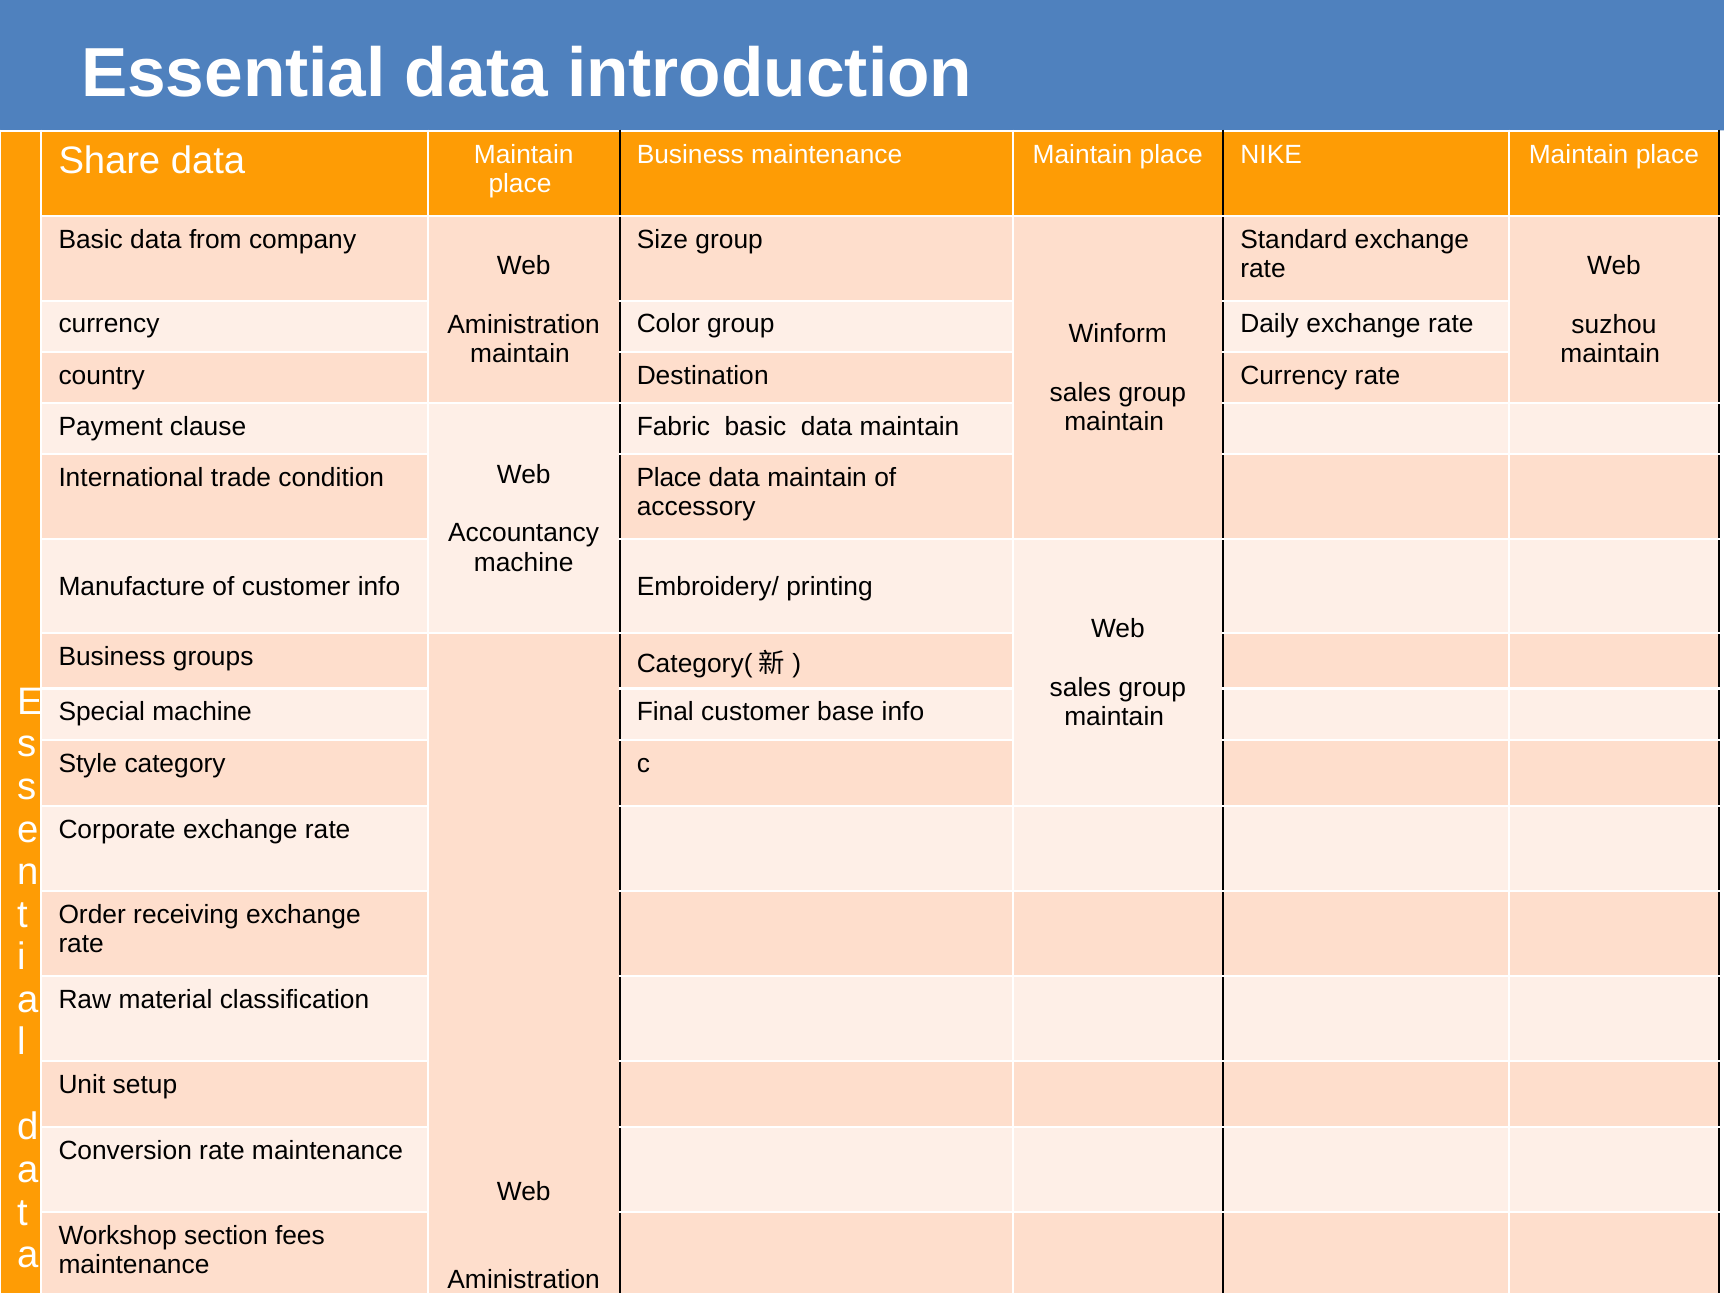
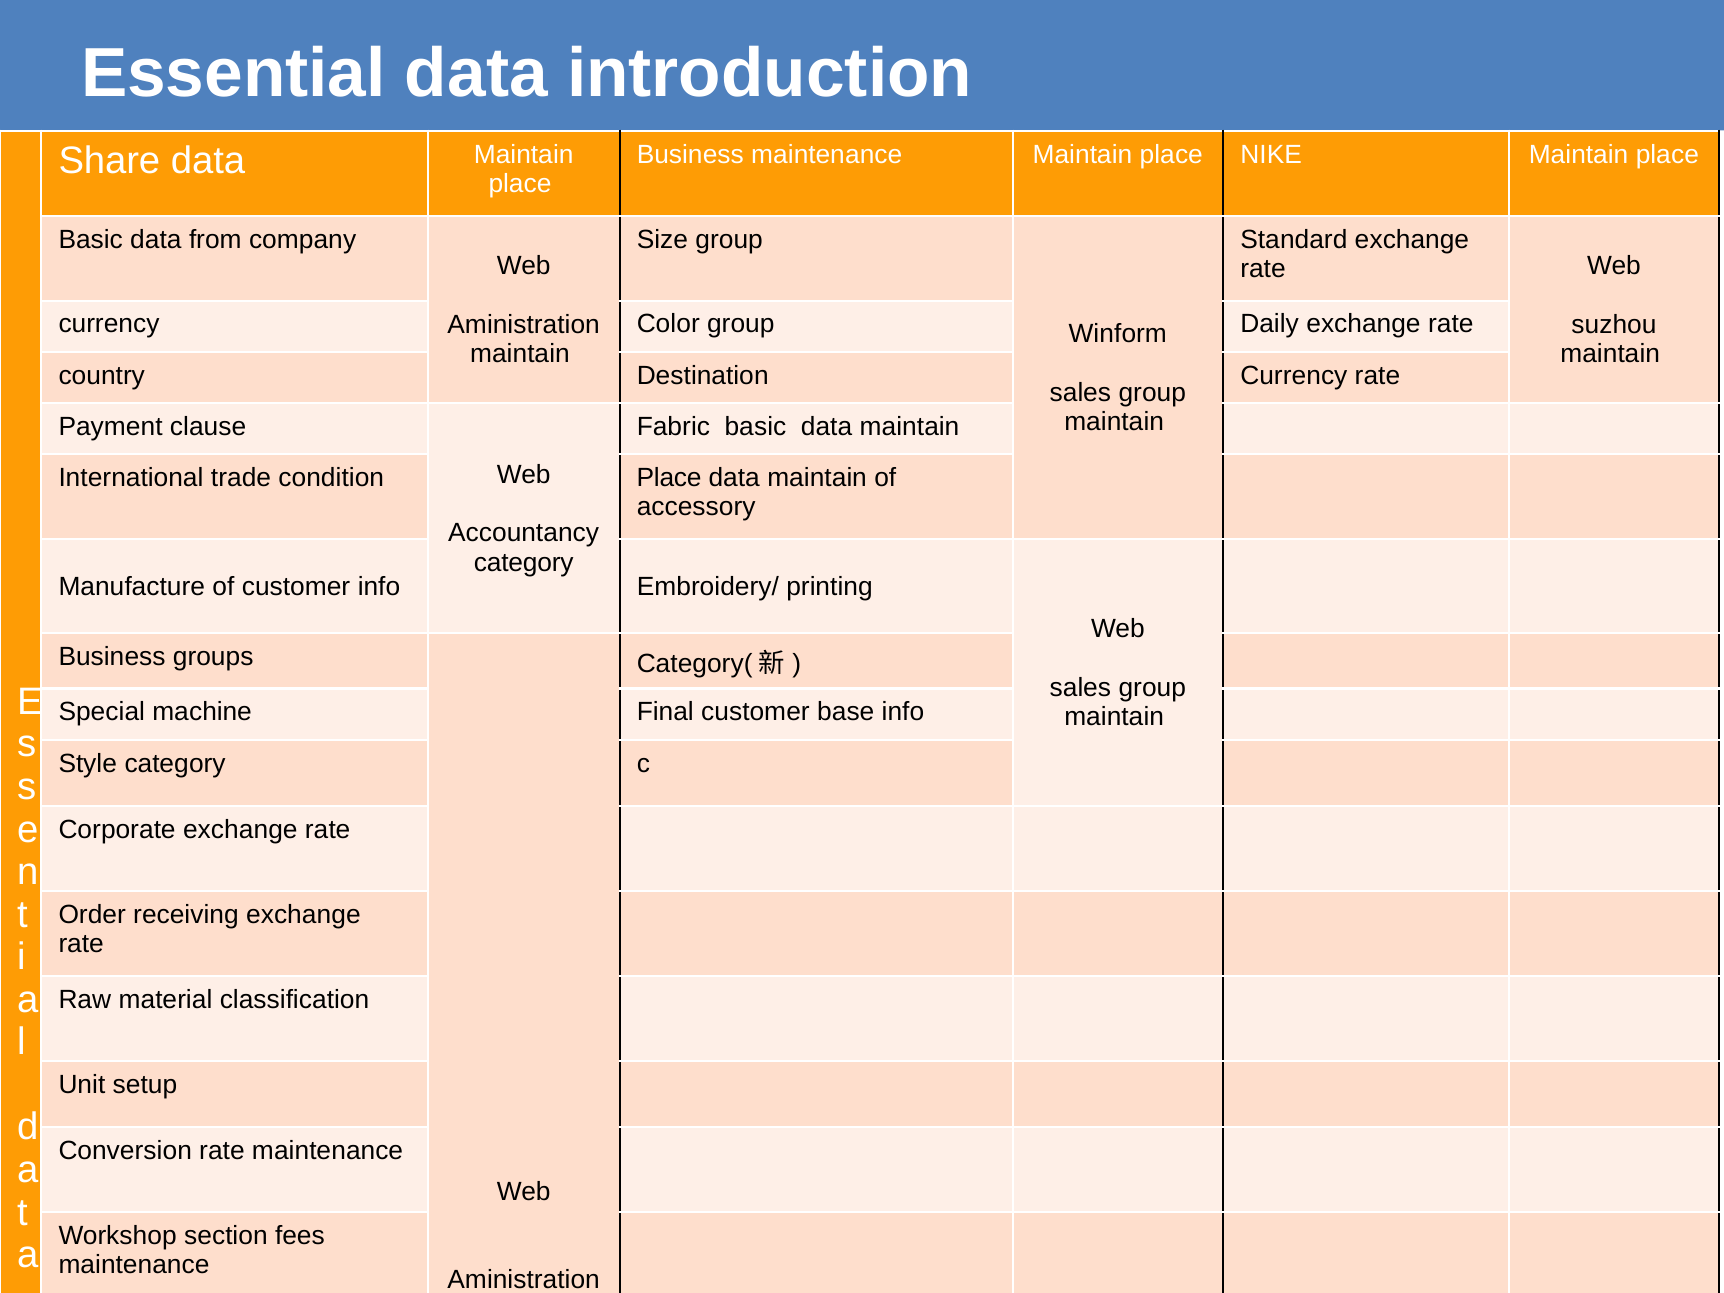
machine at (524, 562): machine -> category
